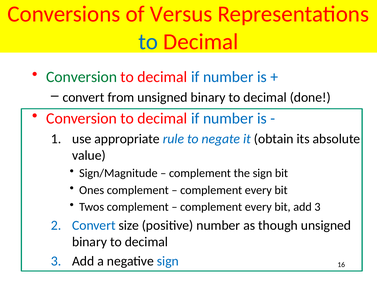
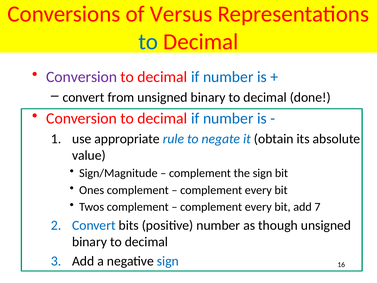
Conversion at (82, 77) colour: green -> purple
add 3: 3 -> 7
size: size -> bits
